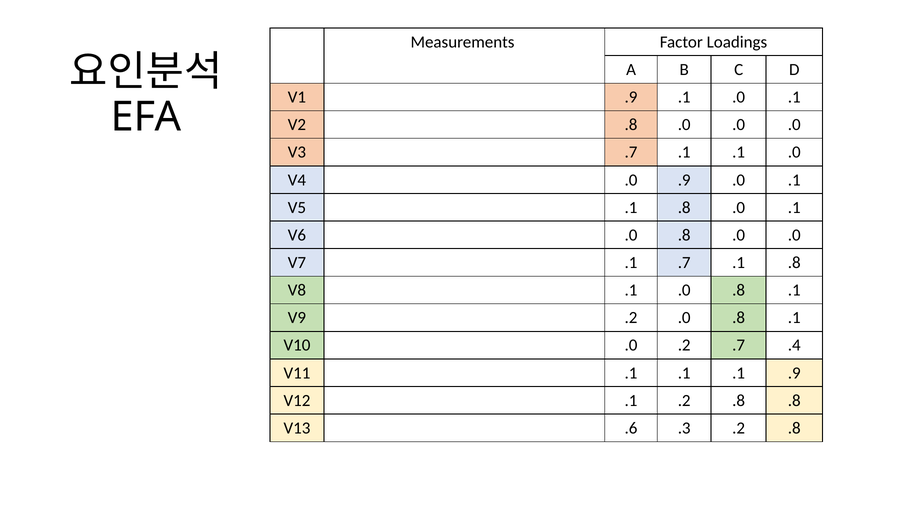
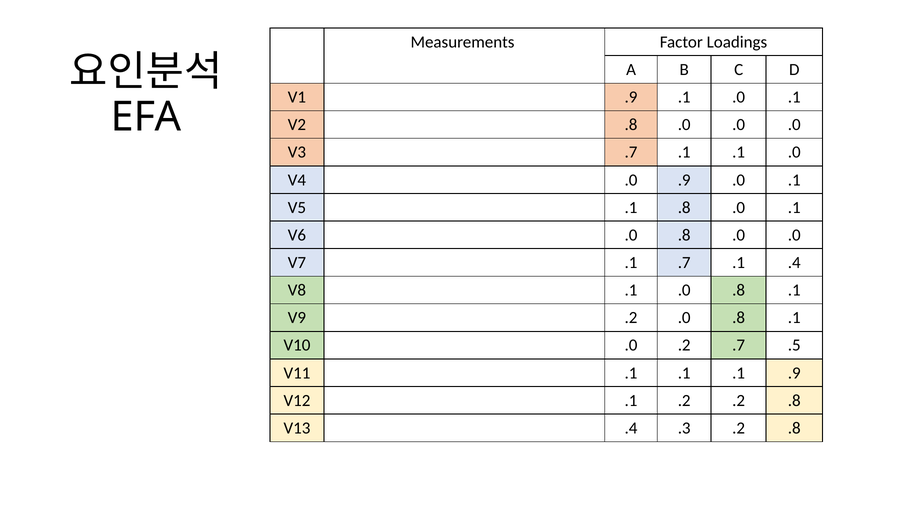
.7 .1 .8: .8 -> .4
.4: .4 -> .5
.1 .2 .8: .8 -> .2
V13 .6: .6 -> .4
